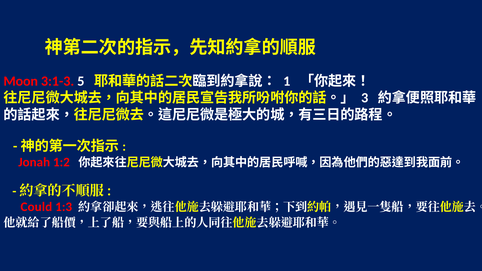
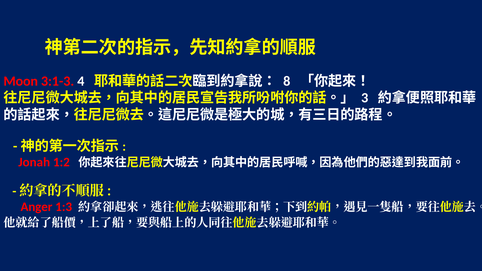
5: 5 -> 4
1: 1 -> 8
Could: Could -> Anger
